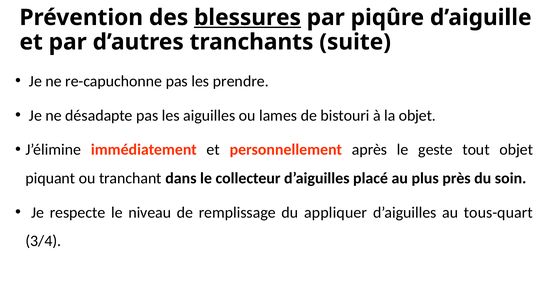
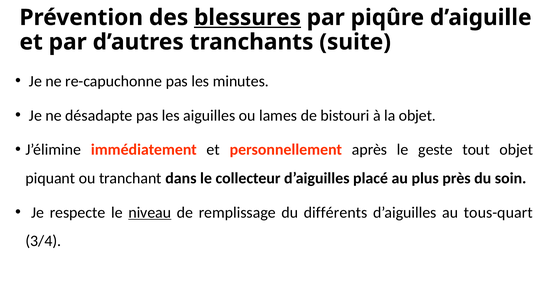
prendre: prendre -> minutes
niveau underline: none -> present
appliquer: appliquer -> différents
